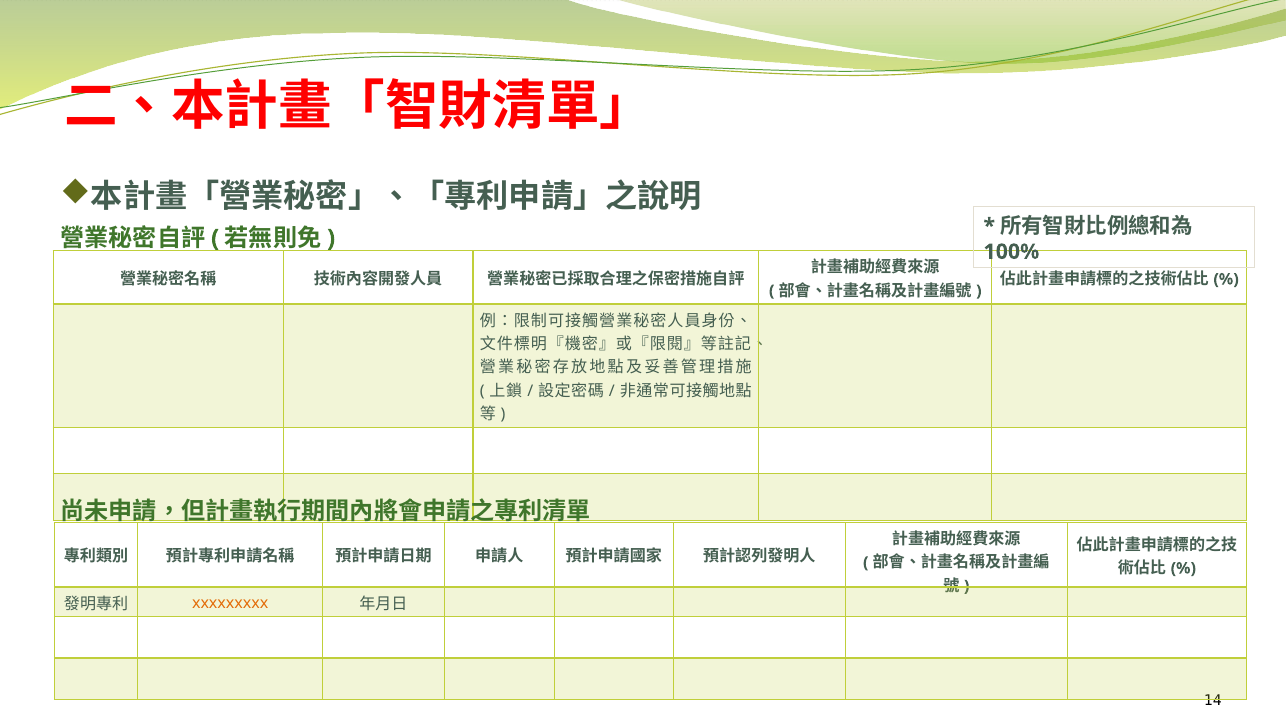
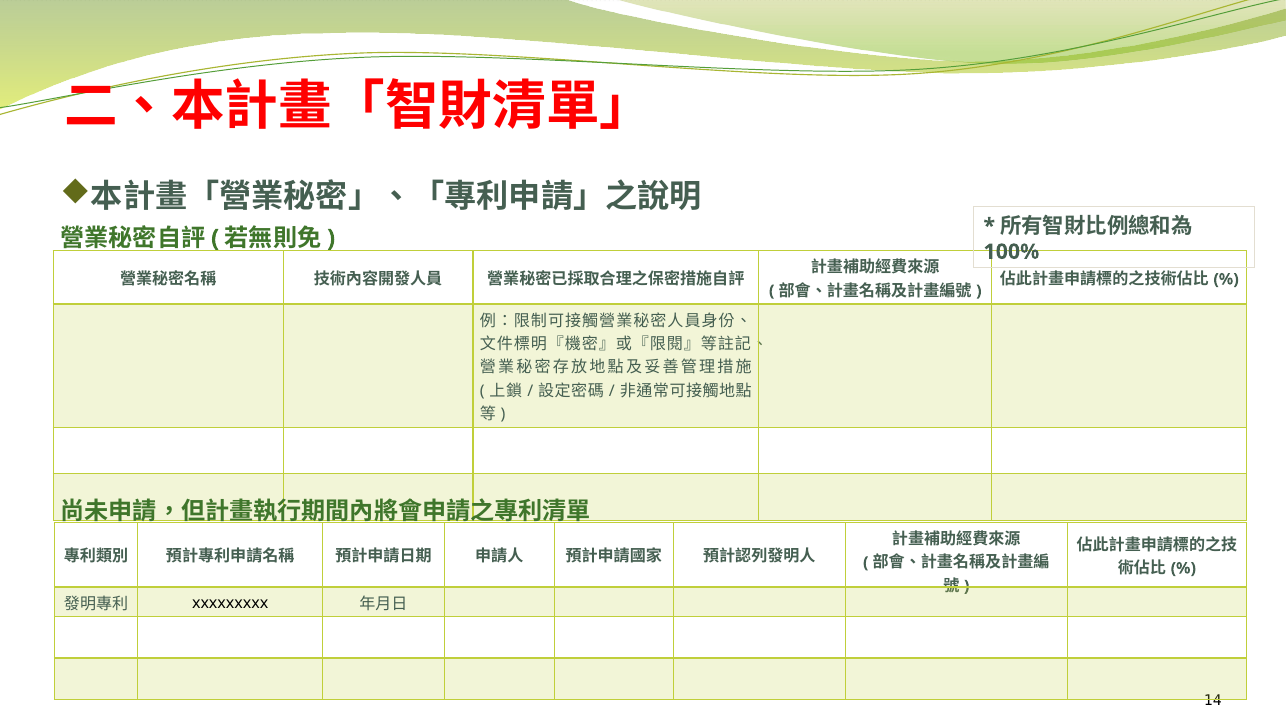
xxxxxxxxx colour: orange -> black
